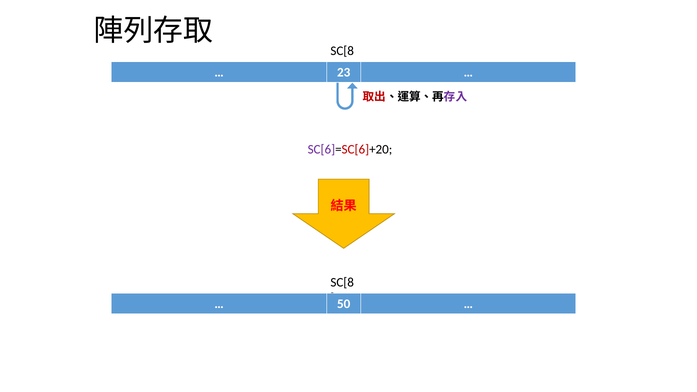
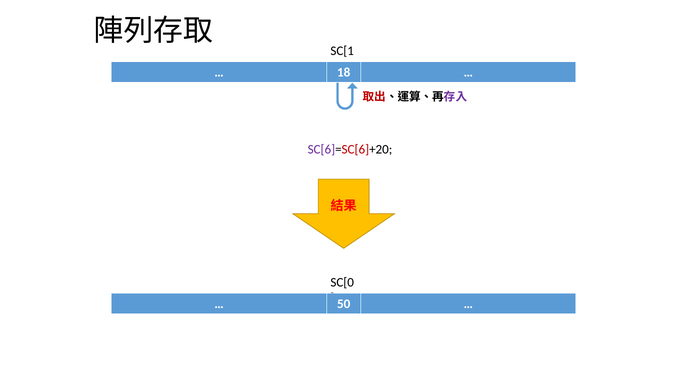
SC[8 at (342, 51): SC[8 -> SC[1
23: 23 -> 18
SC[8 at (342, 283): SC[8 -> SC[0
